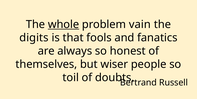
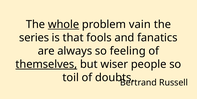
digits: digits -> series
honest: honest -> feeling
themselves underline: none -> present
